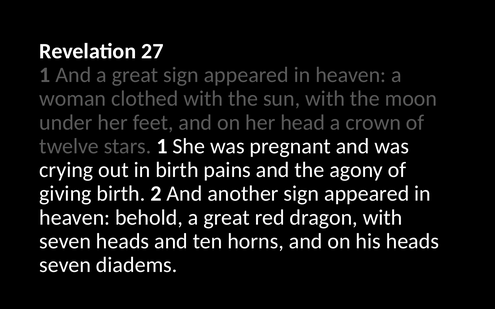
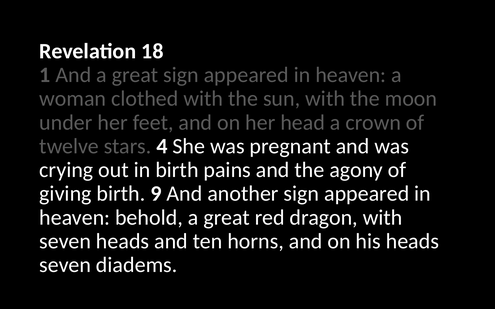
27: 27 -> 18
stars 1: 1 -> 4
2: 2 -> 9
